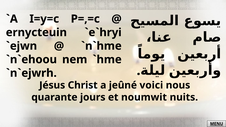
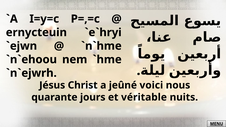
noumwit: noumwit -> véritable
